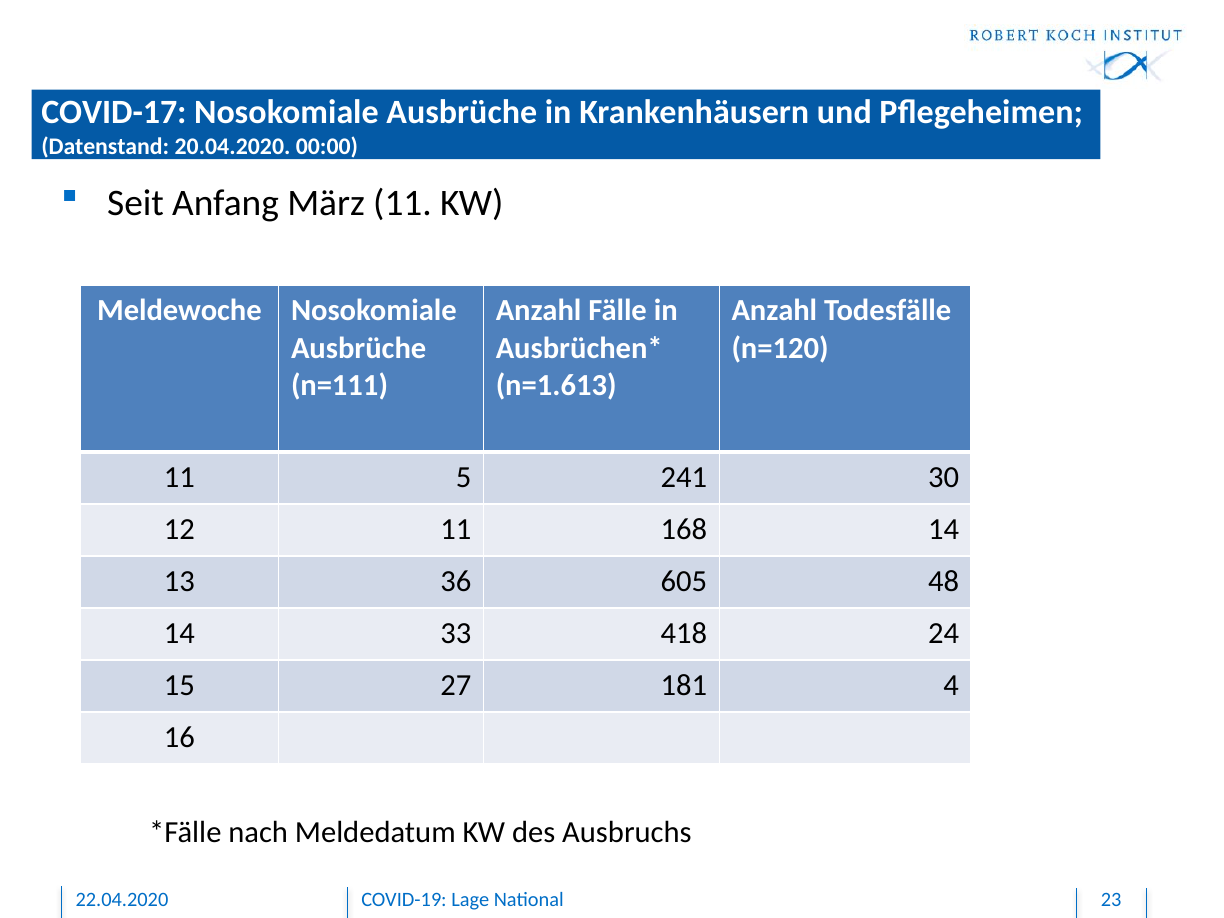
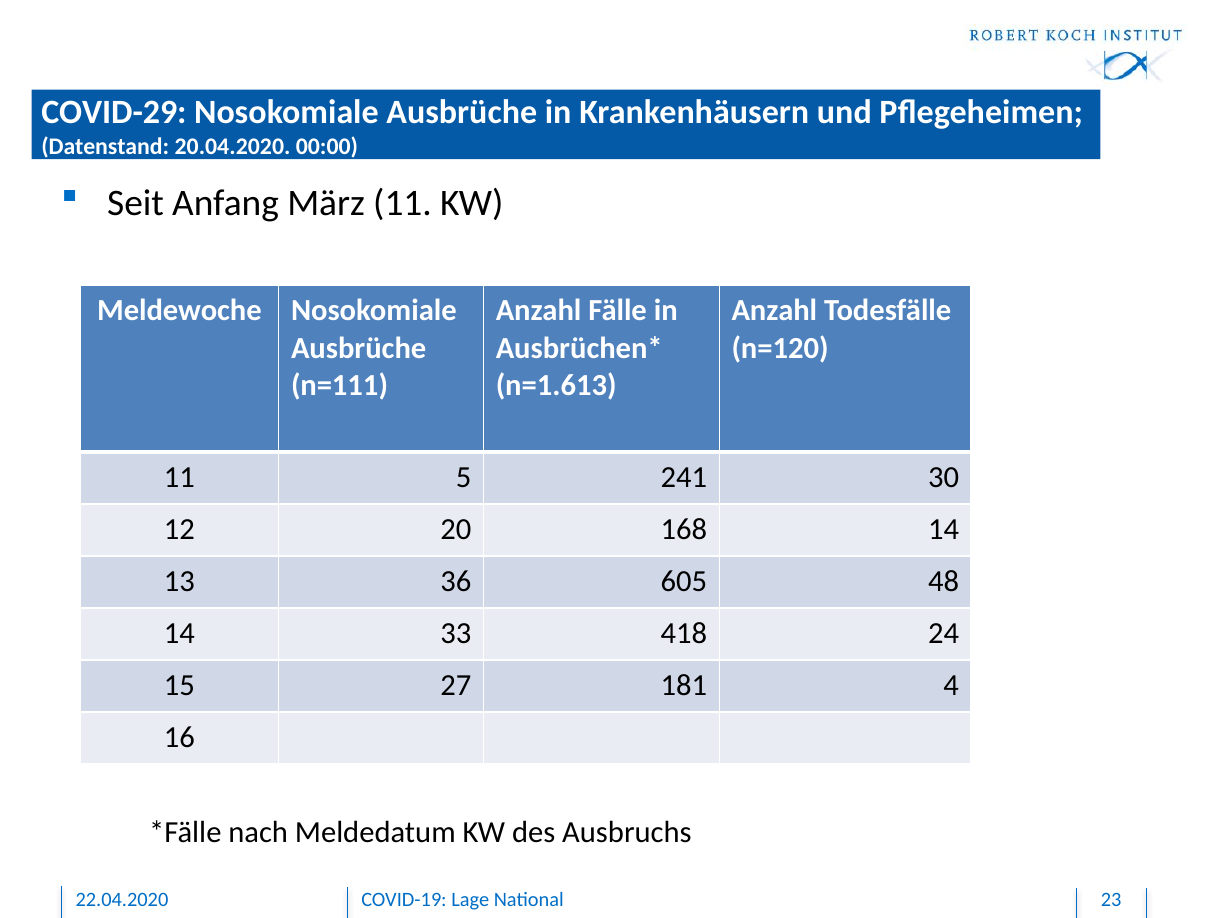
COVID-17: COVID-17 -> COVID-29
12 11: 11 -> 20
